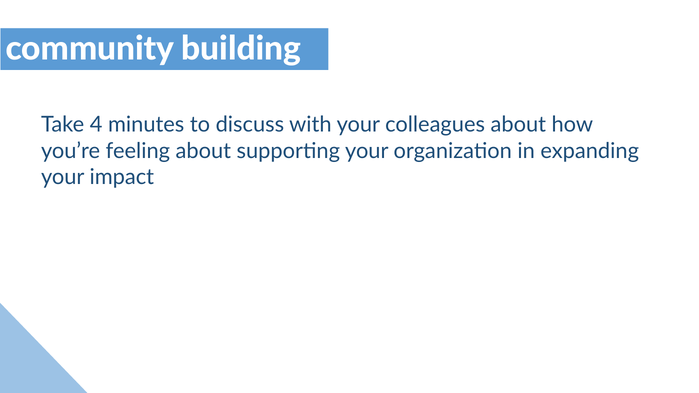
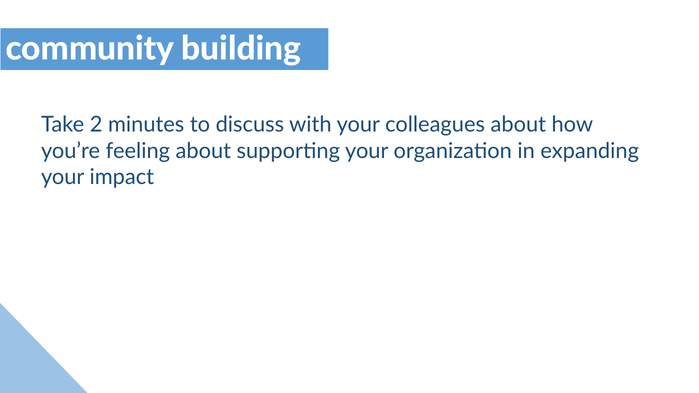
4: 4 -> 2
